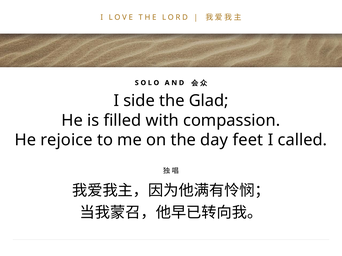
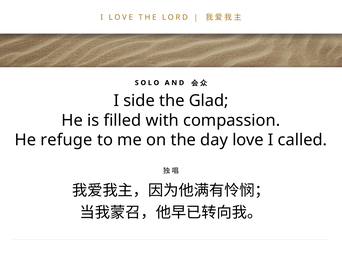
rejoice: rejoice -> refuge
day feet: feet -> love
